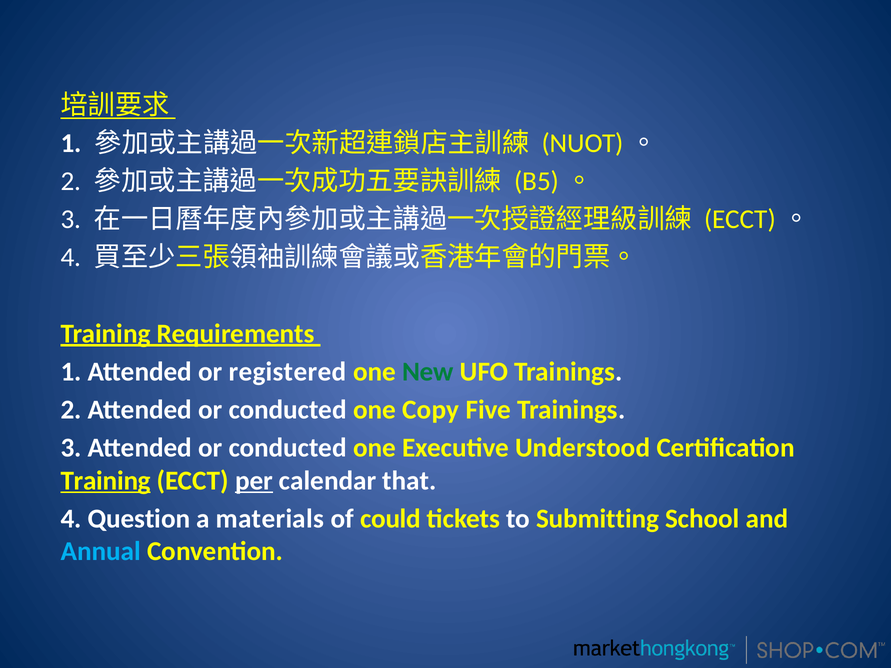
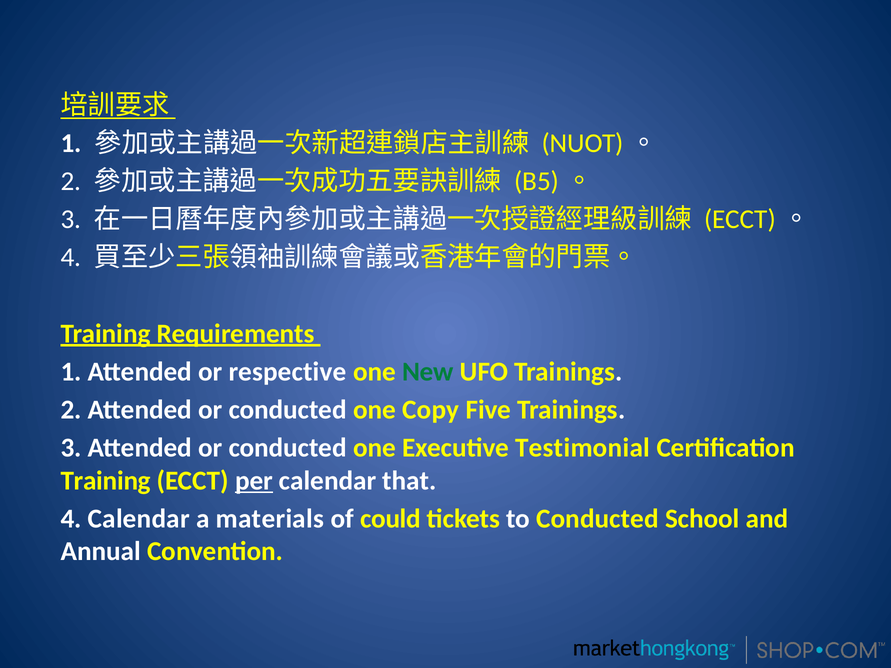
registered: registered -> respective
Understood: Understood -> Testimonial
Training at (106, 481) underline: present -> none
4 Question: Question -> Calendar
to Submitting: Submitting -> Conducted
Annual colour: light blue -> white
